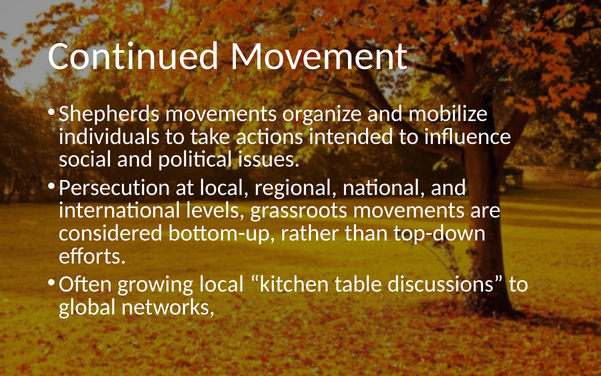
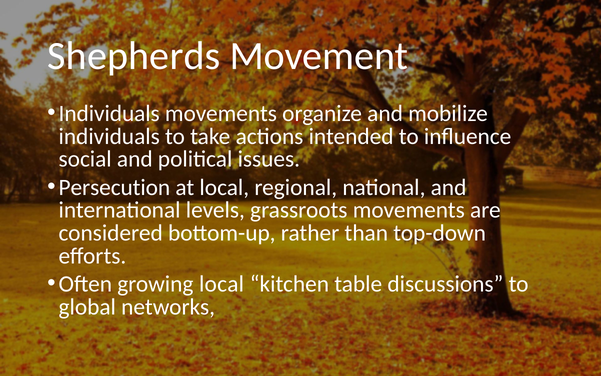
Continued: Continued -> Shepherds
Shepherds at (109, 113): Shepherds -> Individuals
